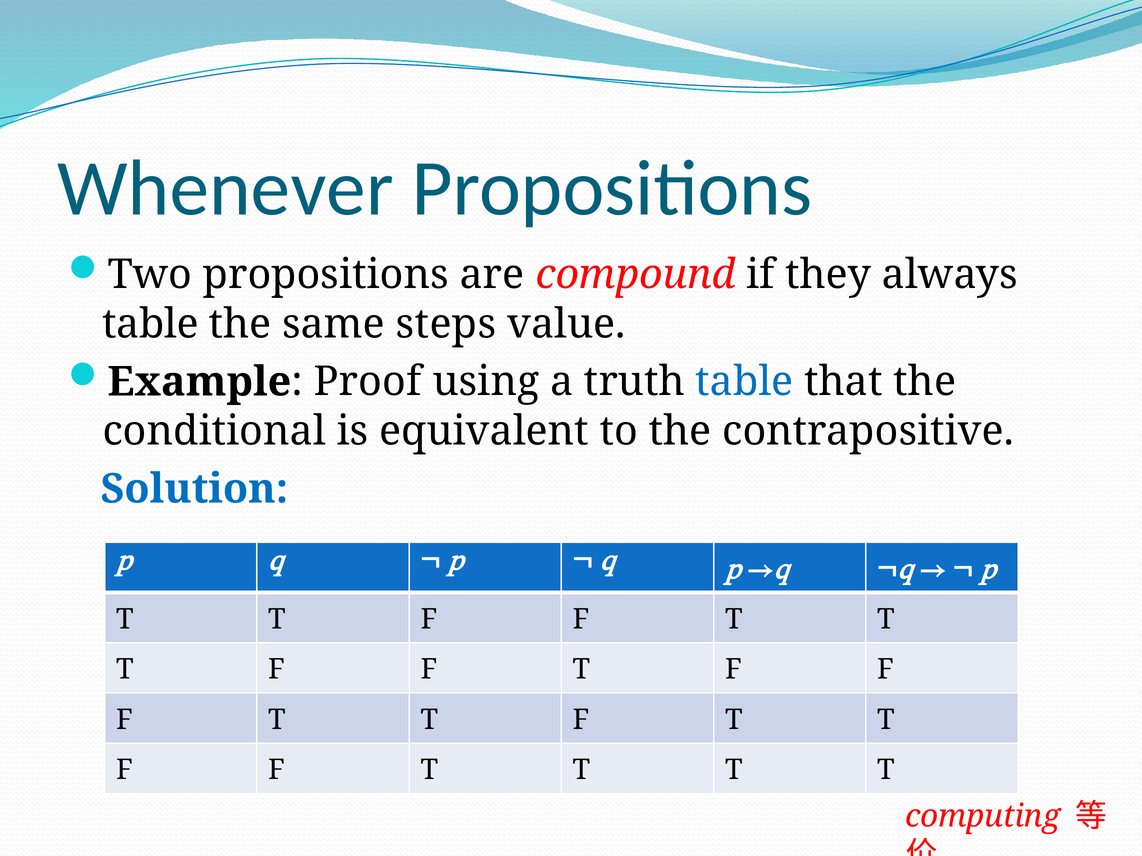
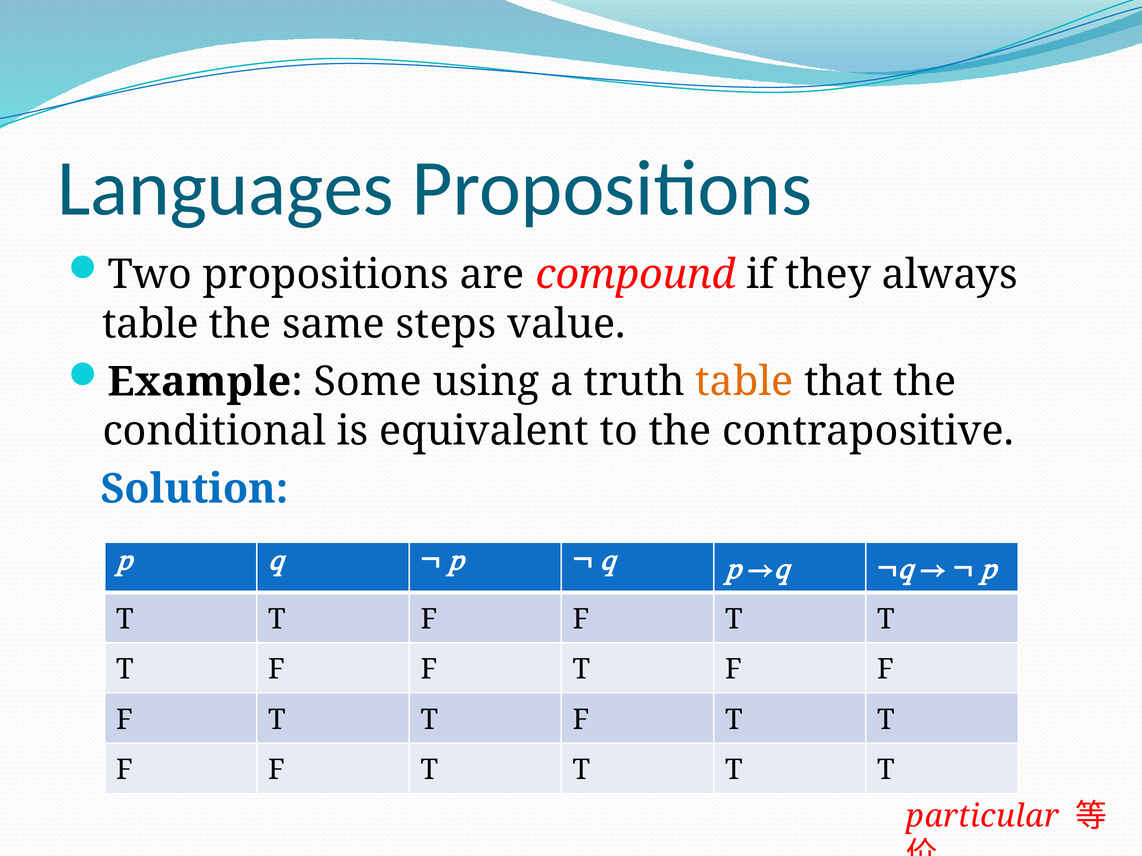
Whenever: Whenever -> Languages
Proof: Proof -> Some
table at (744, 382) colour: blue -> orange
computing: computing -> particular
